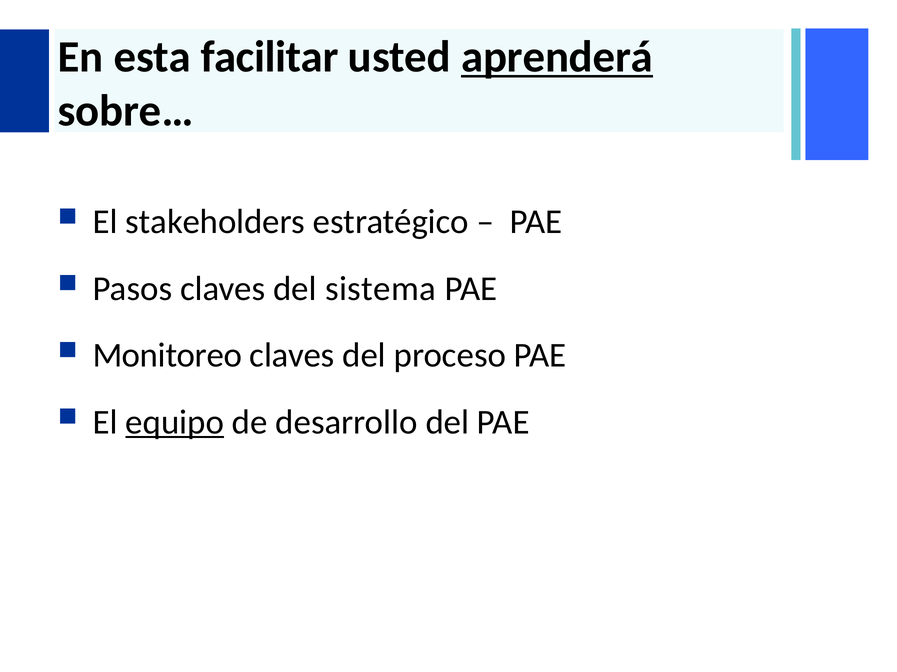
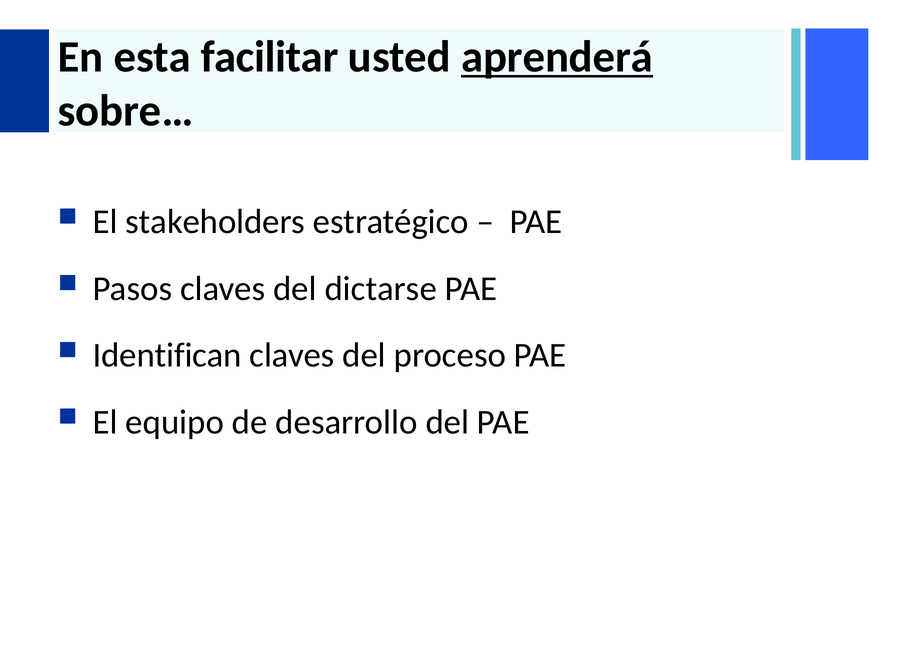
sistema: sistema -> dictarse
Monitoreo: Monitoreo -> Identifican
equipo underline: present -> none
